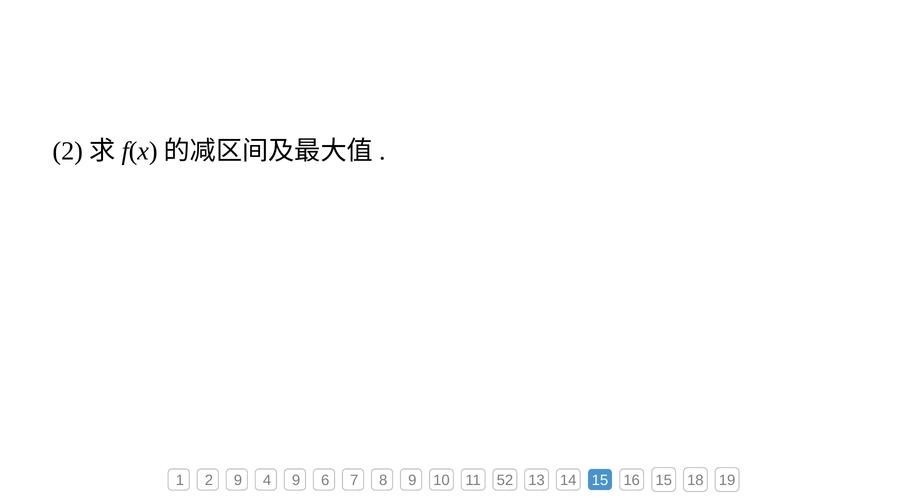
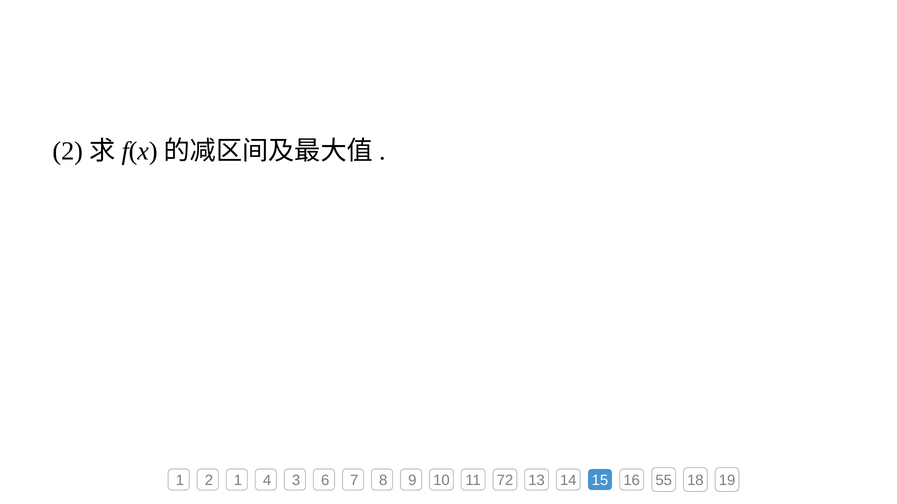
2 9: 9 -> 1
4 9: 9 -> 3
52: 52 -> 72
16 15: 15 -> 55
